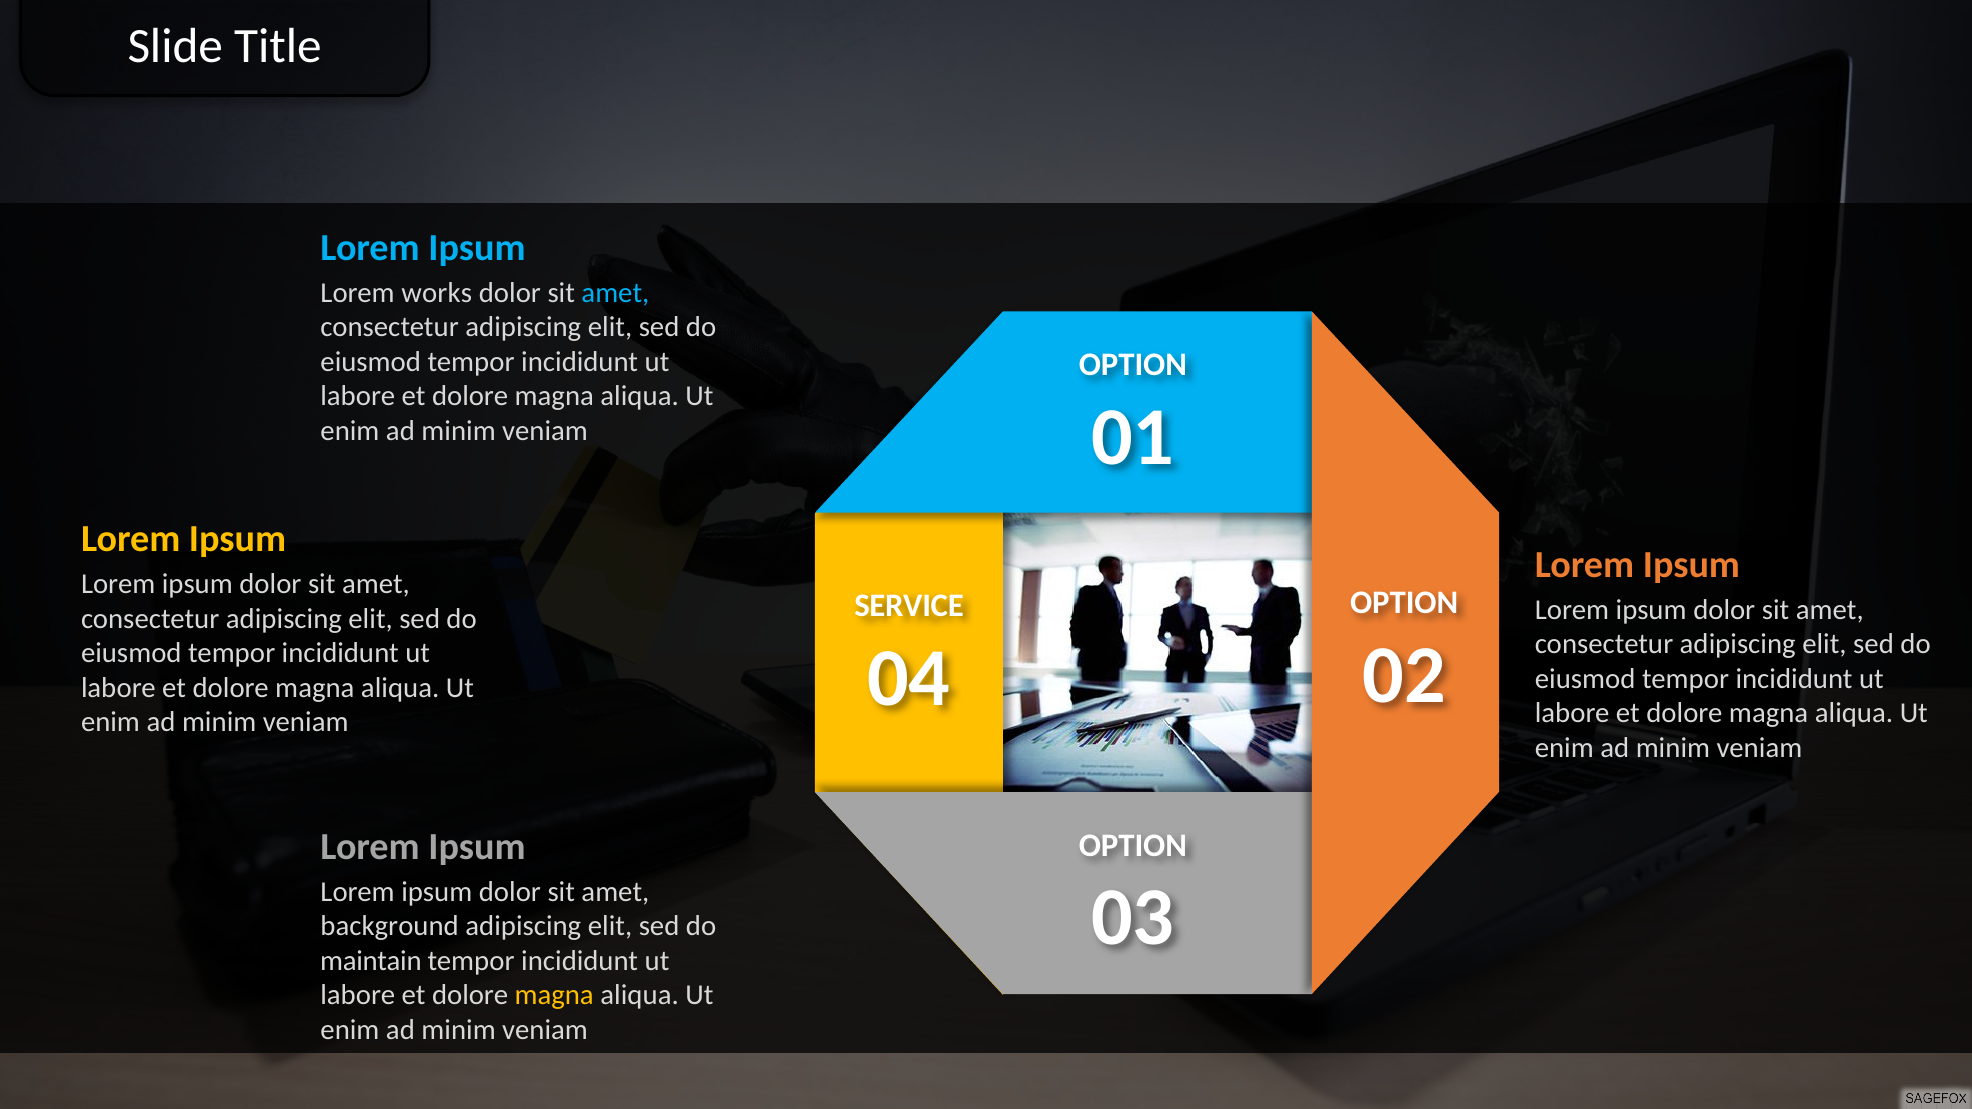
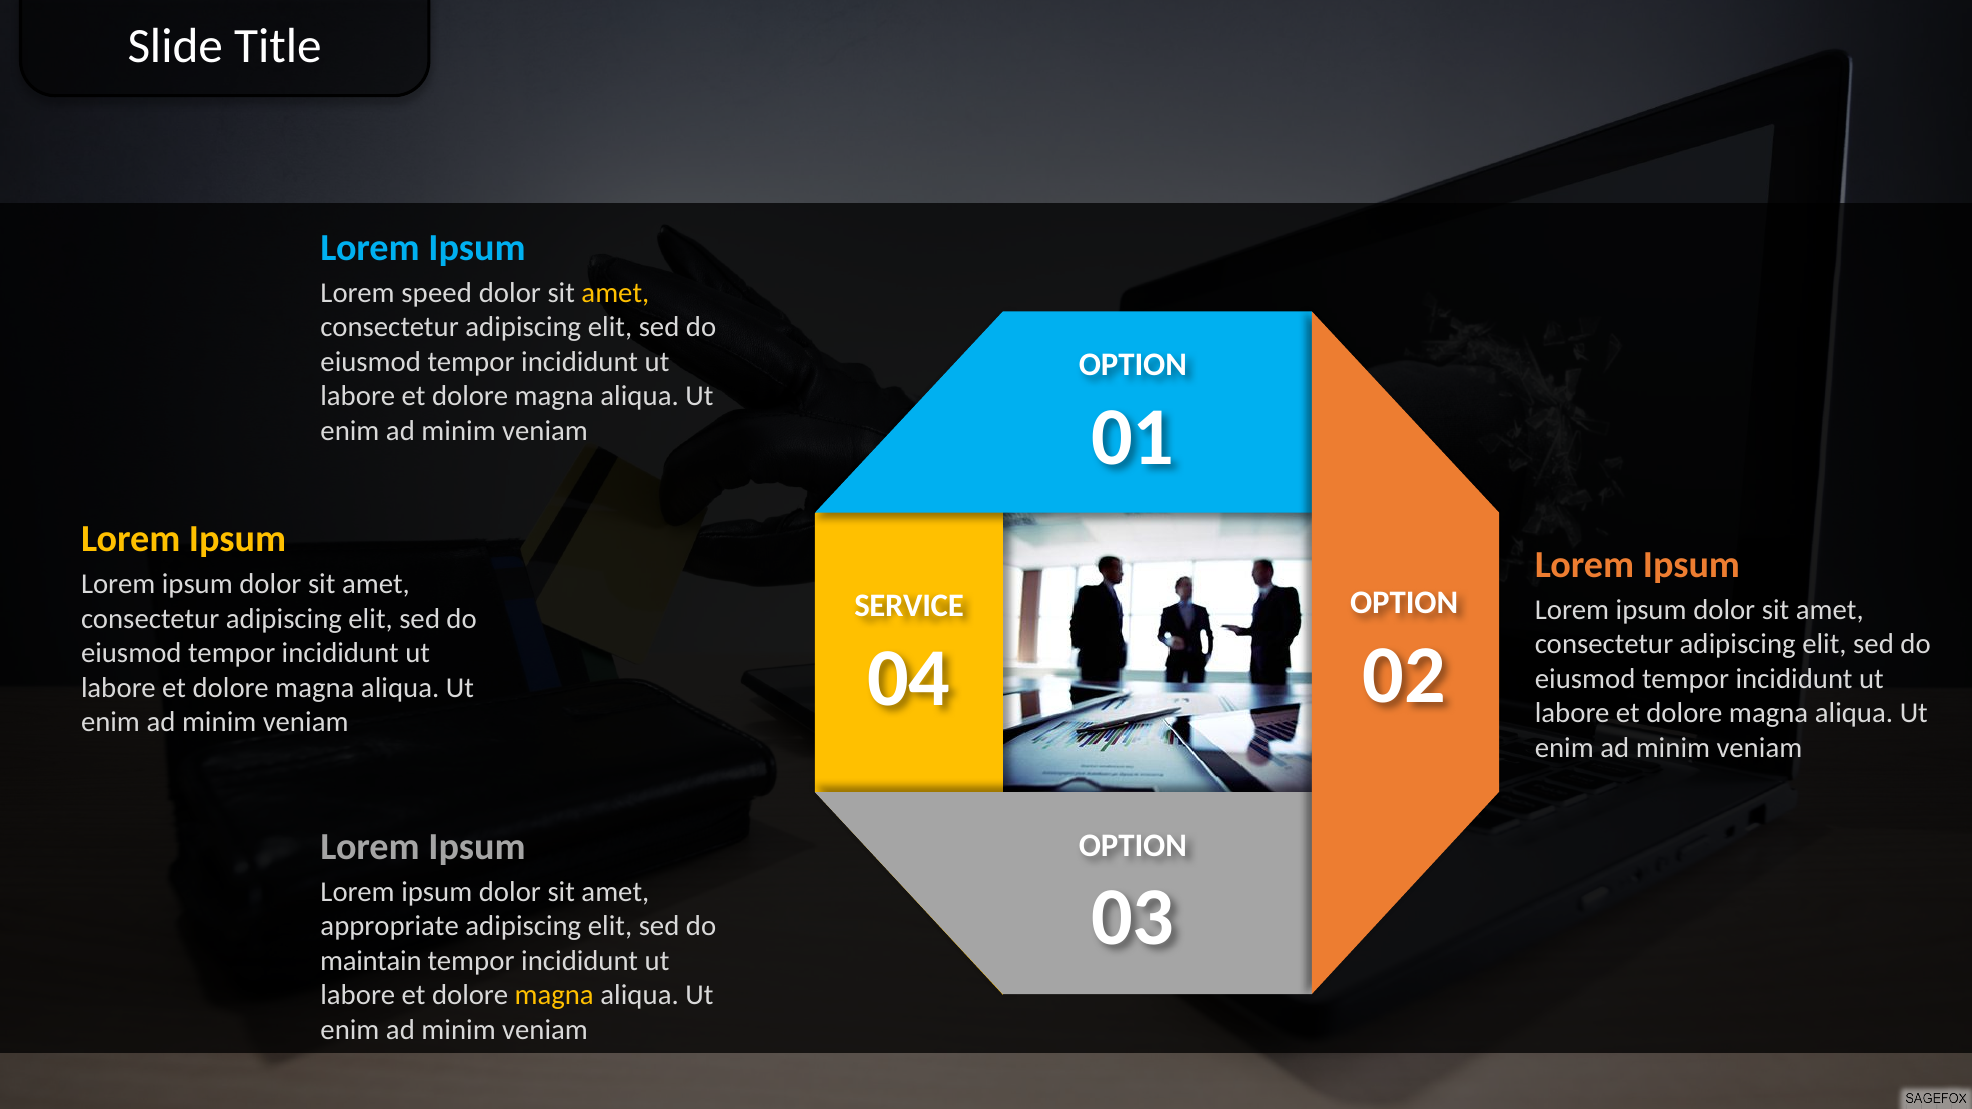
works: works -> speed
amet at (615, 293) colour: light blue -> yellow
background: background -> appropriate
